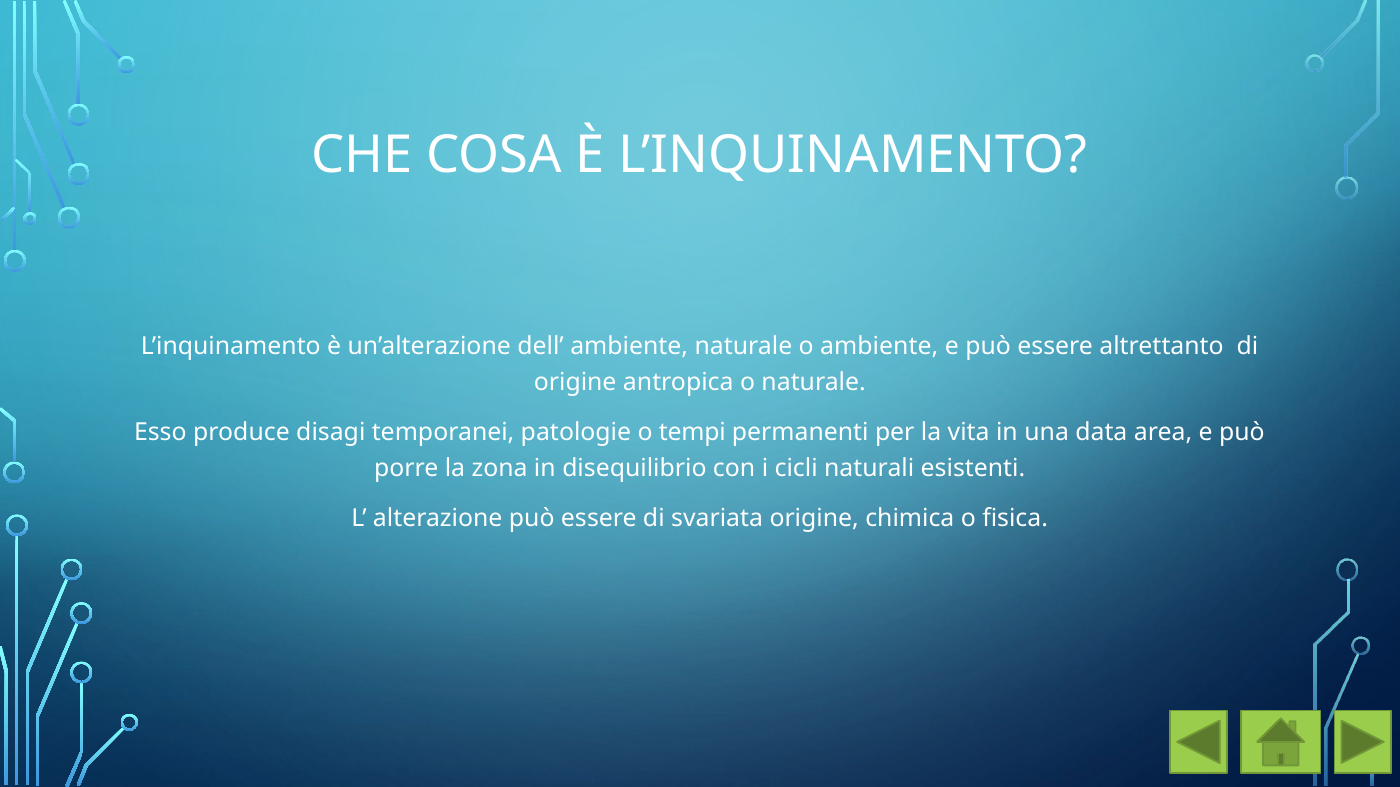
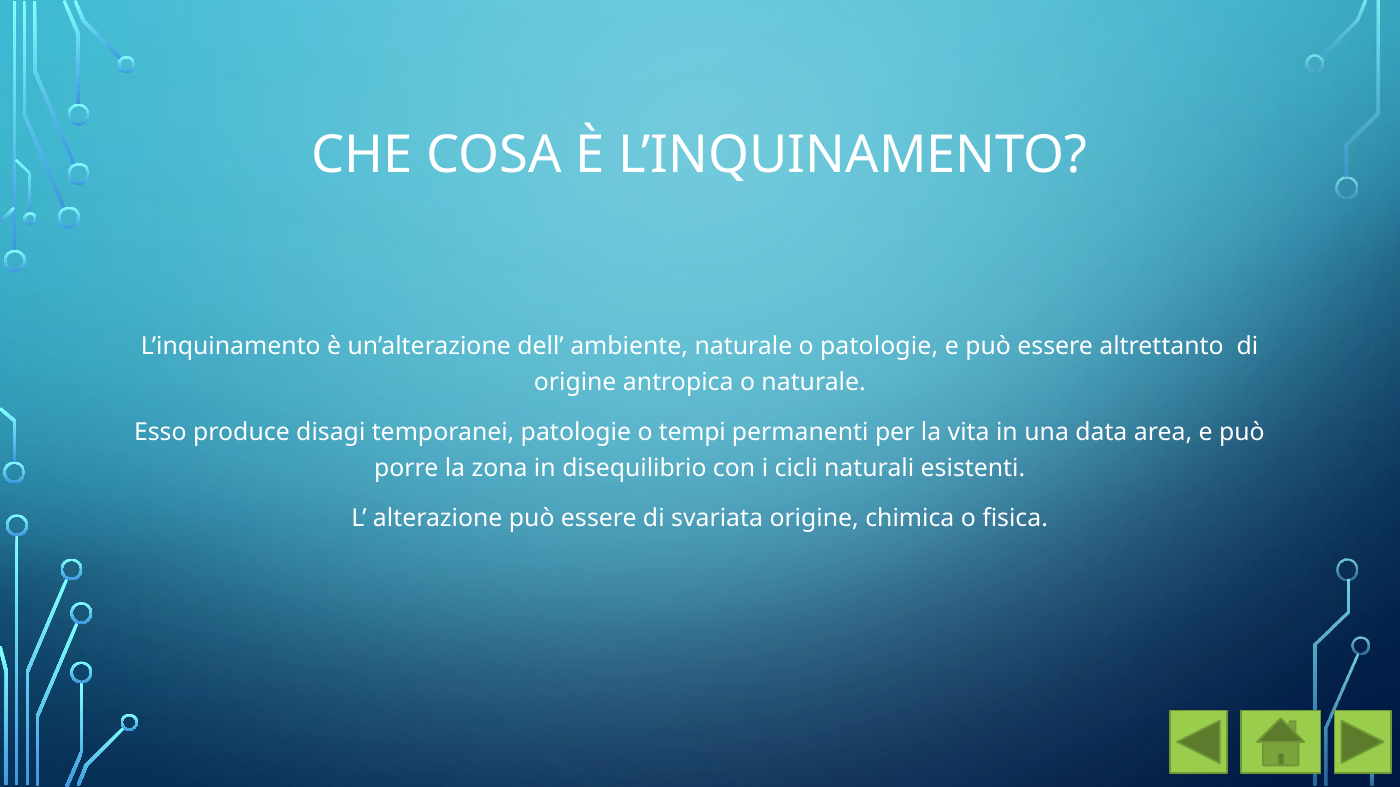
o ambiente: ambiente -> patologie
